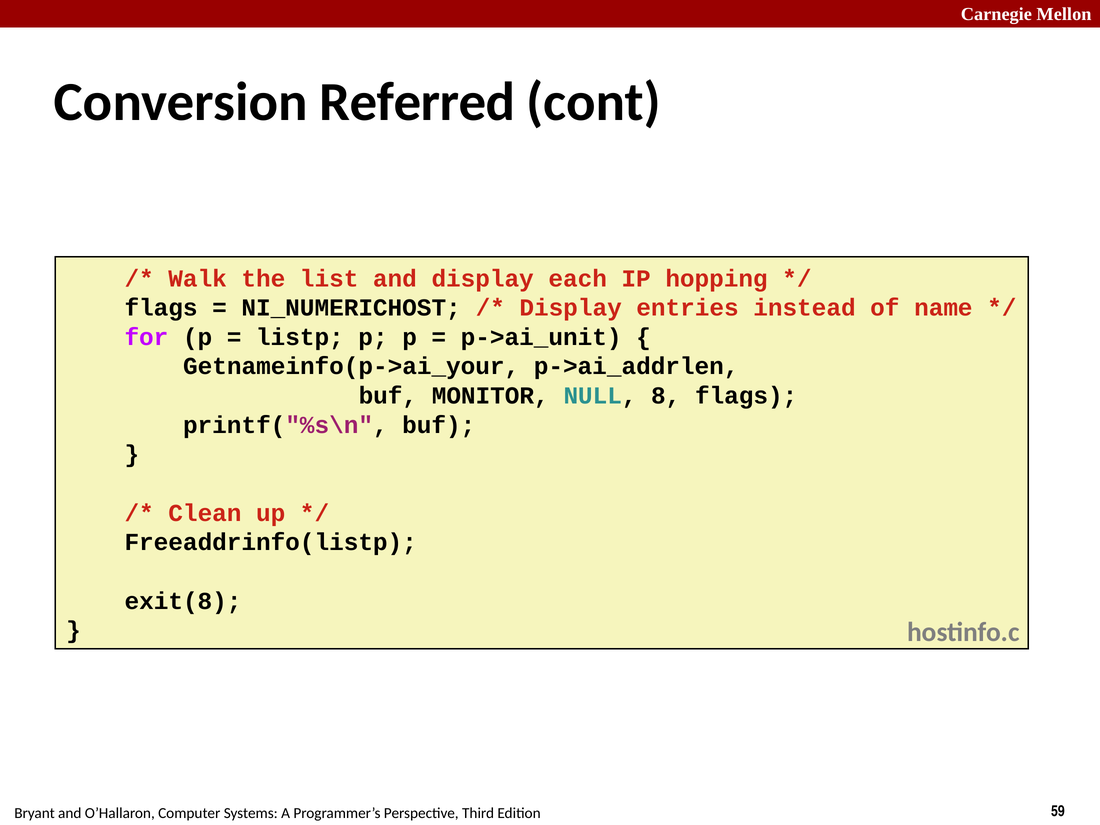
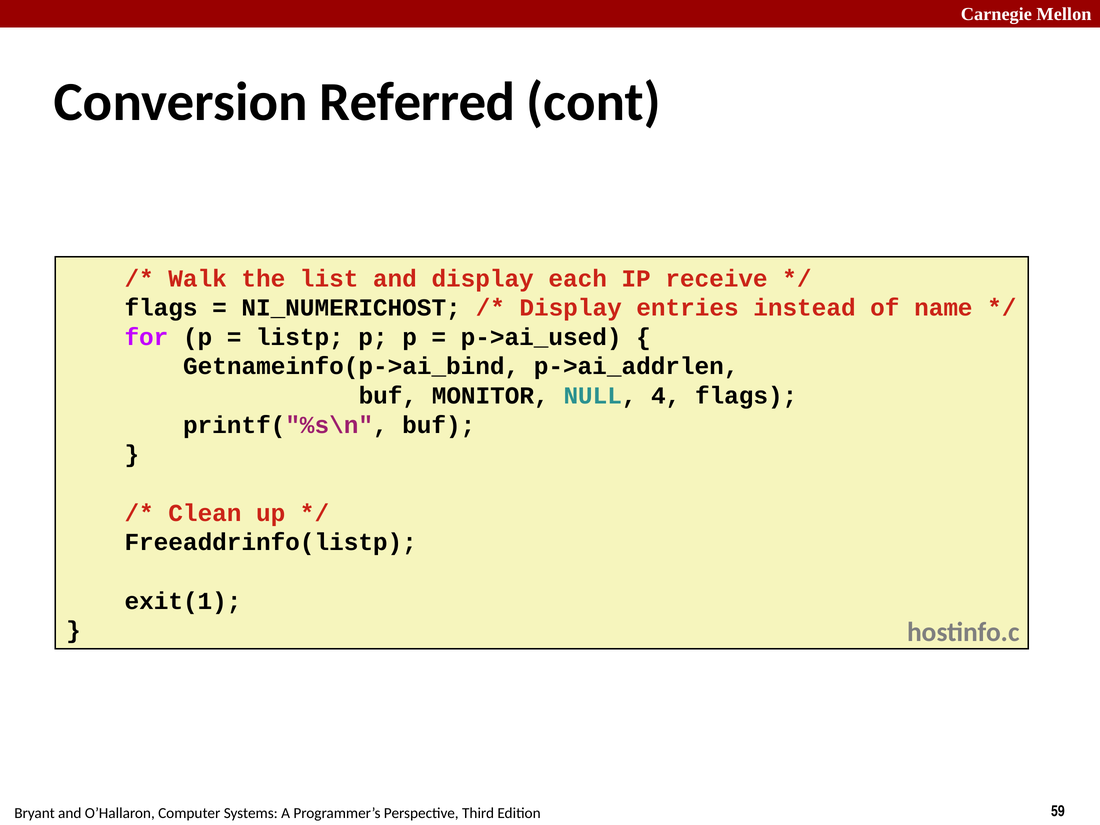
hopping: hopping -> receive
p->ai_unit: p->ai_unit -> p->ai_used
Getnameinfo(p->ai_your: Getnameinfo(p->ai_your -> Getnameinfo(p->ai_bind
8: 8 -> 4
exit(8: exit(8 -> exit(1
